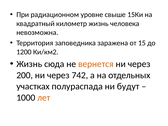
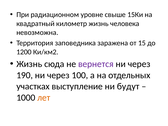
вернется colour: orange -> purple
200: 200 -> 190
742: 742 -> 100
полураспада: полураспада -> выступление
